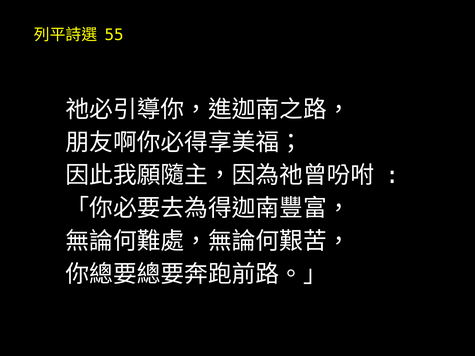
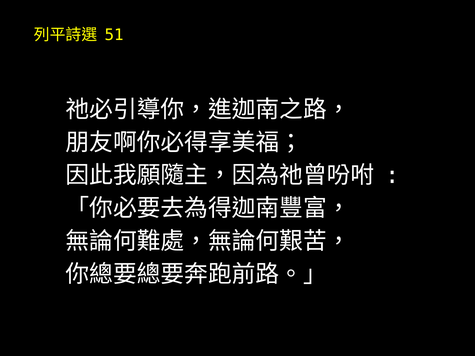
55: 55 -> 51
